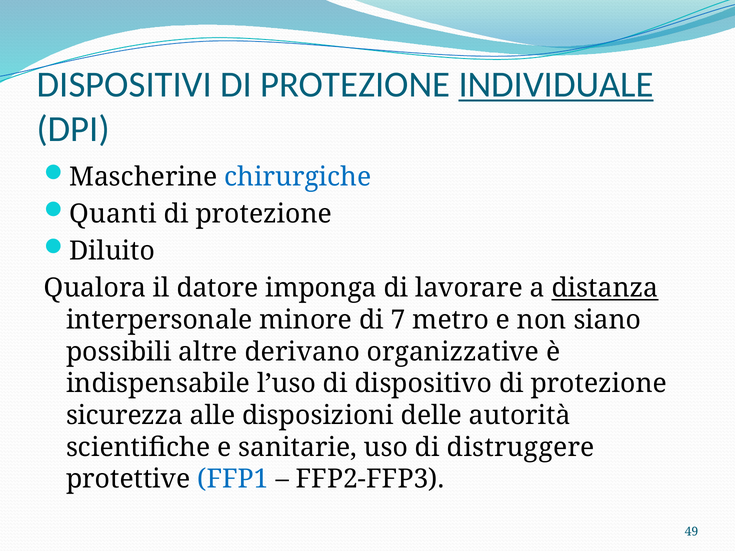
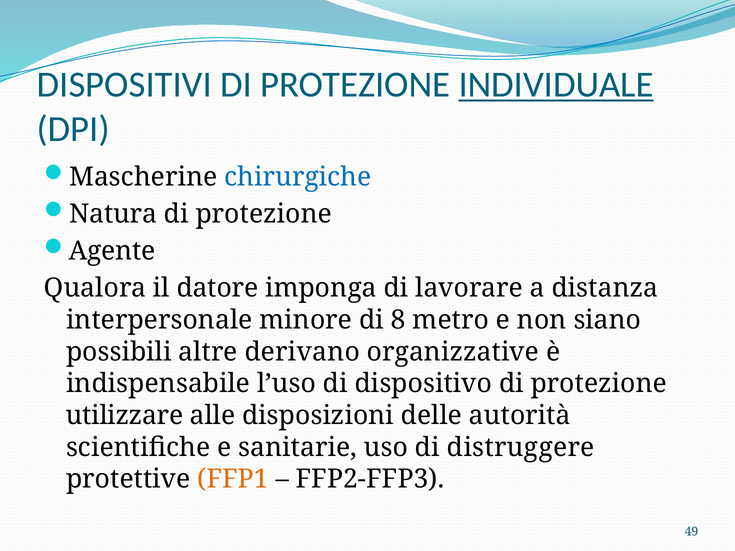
Quanti: Quanti -> Natura
Diluito: Diluito -> Agente
distanza underline: present -> none
7: 7 -> 8
sicurezza: sicurezza -> utilizzare
FFP1 colour: blue -> orange
